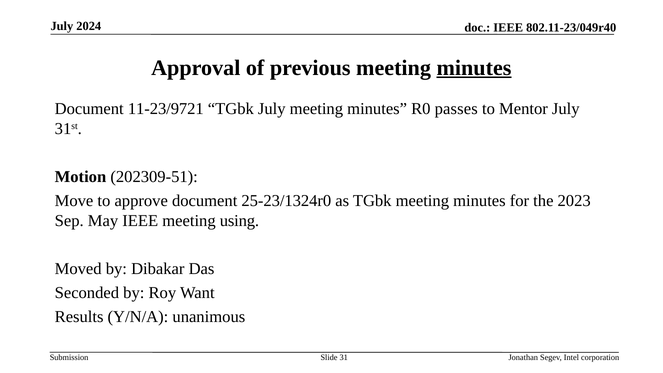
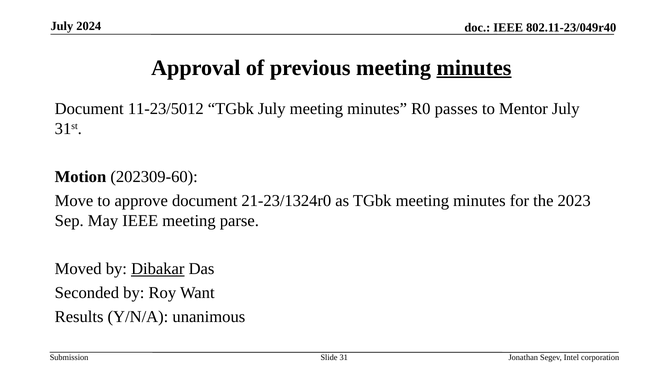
11-23/9721: 11-23/9721 -> 11-23/5012
202309-51: 202309-51 -> 202309-60
25-23/1324r0: 25-23/1324r0 -> 21-23/1324r0
using: using -> parse
Dibakar underline: none -> present
